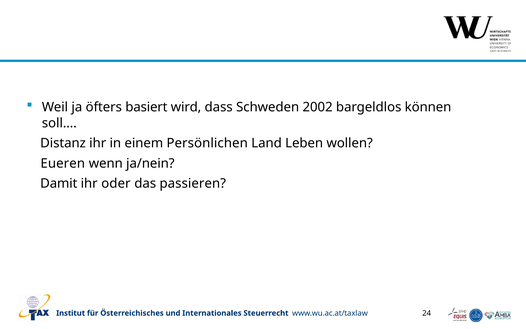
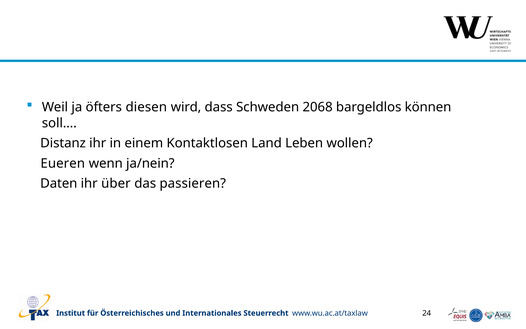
basiert: basiert -> diesen
2002: 2002 -> 2068
Persönlichen: Persönlichen -> Kontaktlosen
Damit: Damit -> Daten
oder: oder -> über
